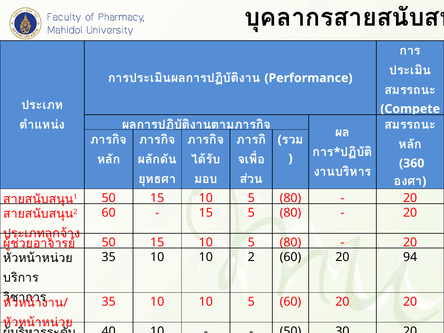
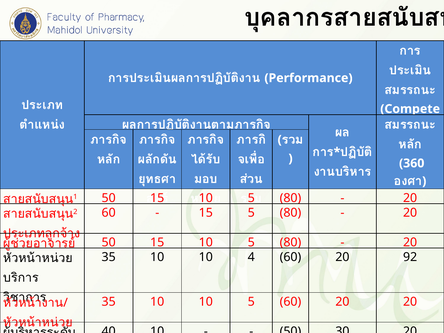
10 2: 2 -> 4
94: 94 -> 92
